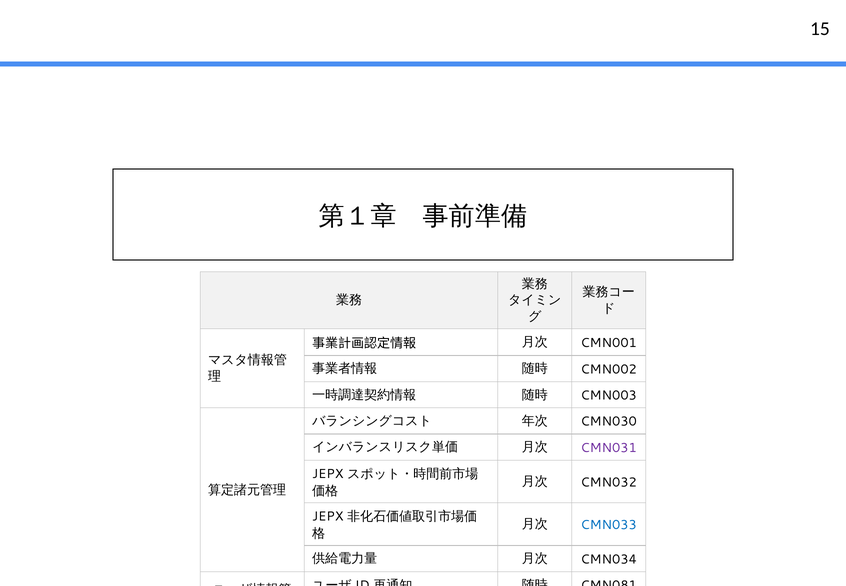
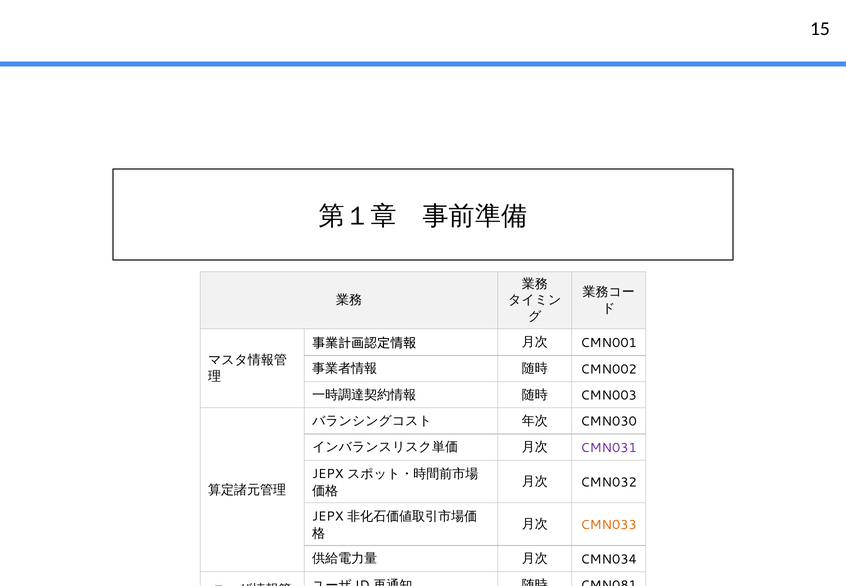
CMN033 colour: blue -> orange
